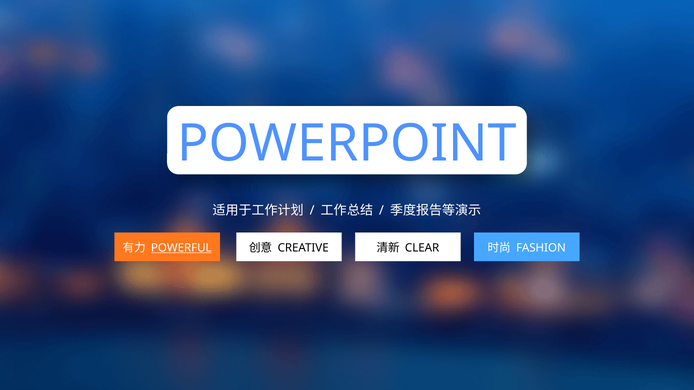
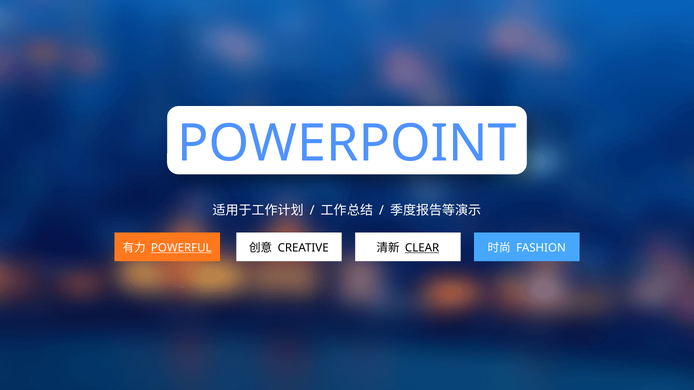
CLEAR underline: none -> present
